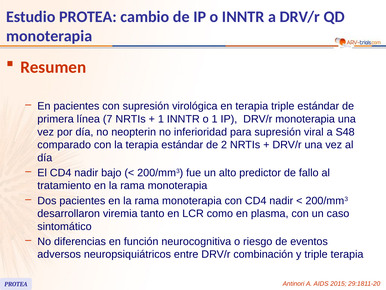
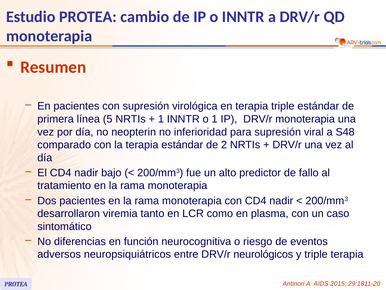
7: 7 -> 5
combinación: combinación -> neurológicos
